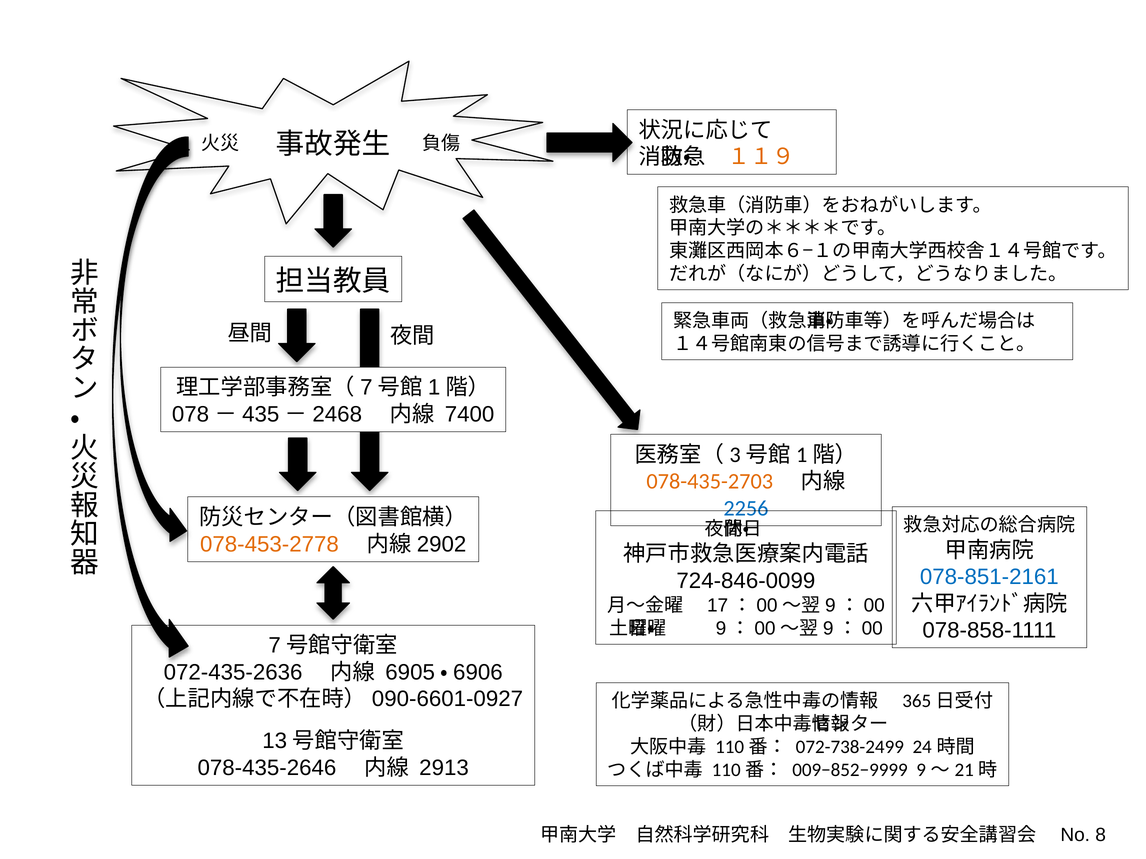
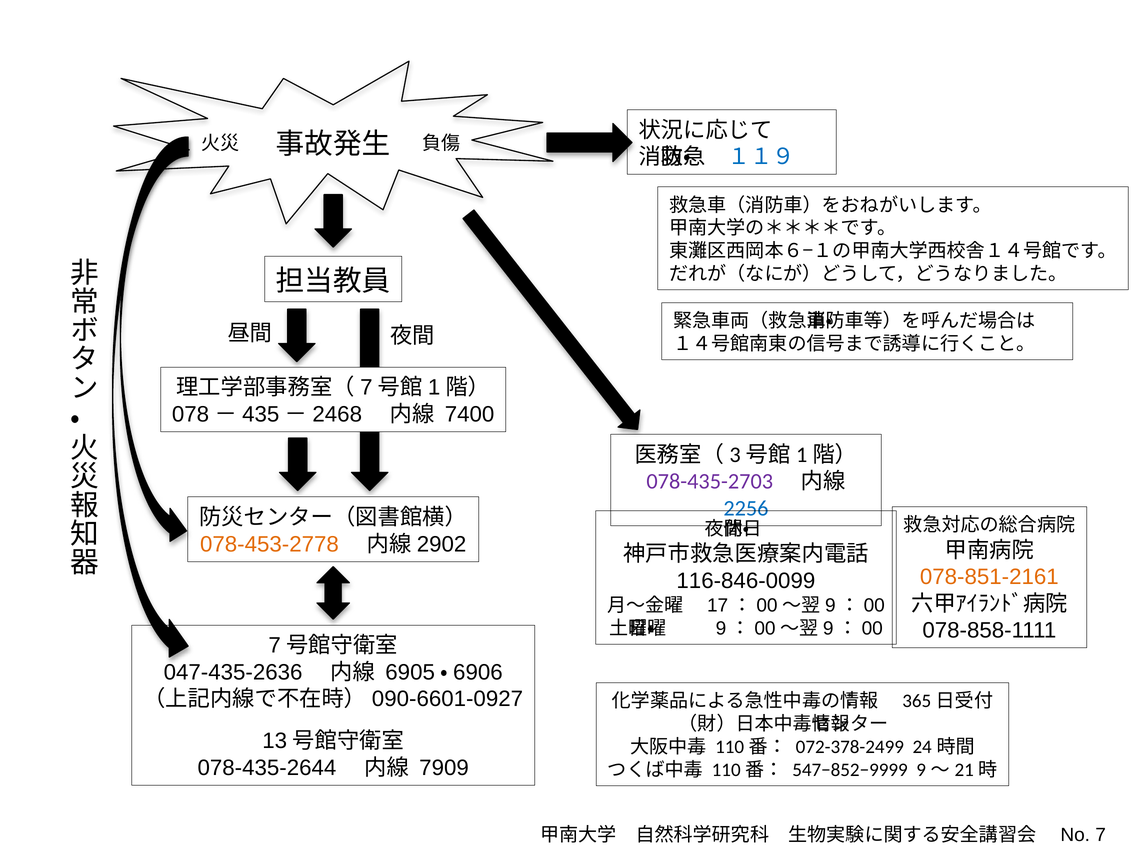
１１９ colour: orange -> blue
078-435-2703 colour: orange -> purple
078-851-2161 colour: blue -> orange
724-846-0099: 724-846-0099 -> 116-846-0099
072-435-2636: 072-435-2636 -> 047-435-2636
072-738-2499: 072-738-2499 -> 072-378-2499
078-435-2646: 078-435-2646 -> 078-435-2644
2913: 2913 -> 7909
009−852−9999: 009−852−9999 -> 547−852−9999
8: 8 -> 7
